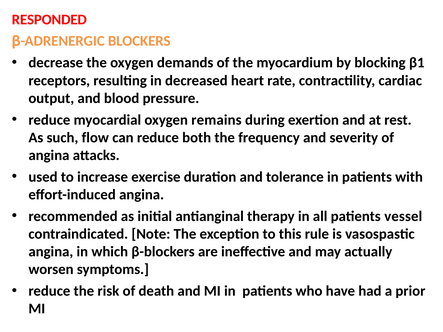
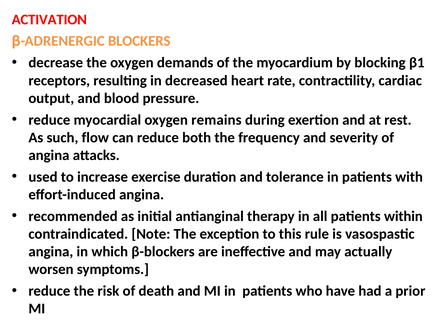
RESPONDED: RESPONDED -> ACTIVATION
vessel: vessel -> within
